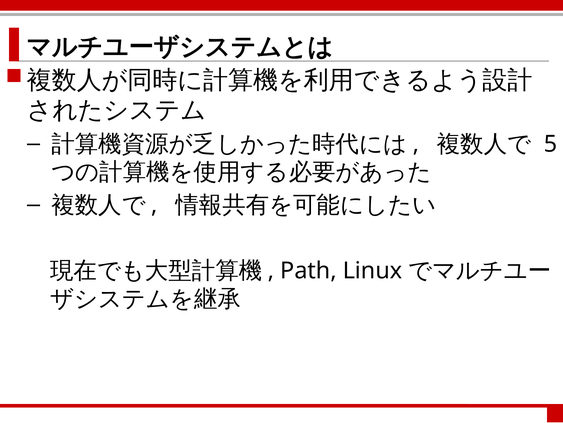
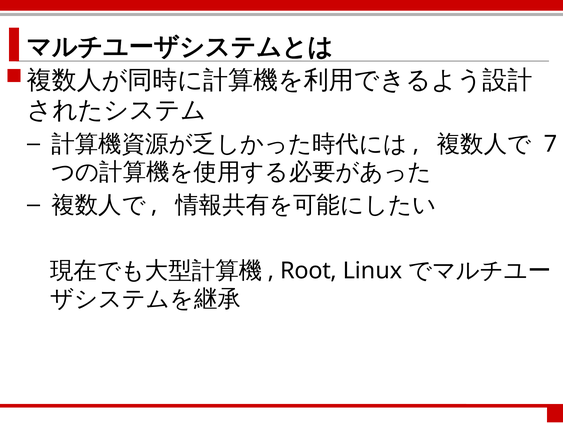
5: 5 -> 7
Path: Path -> Root
